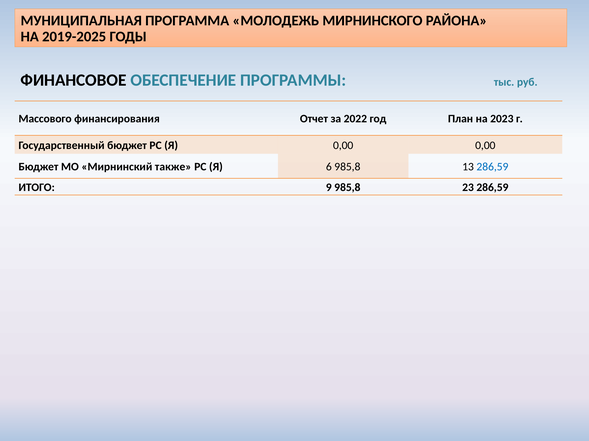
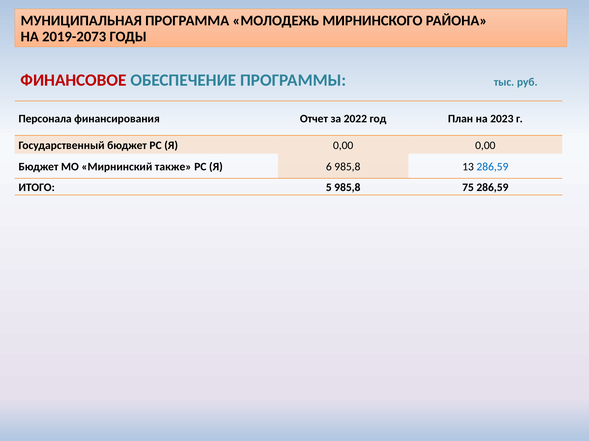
2019-2025: 2019-2025 -> 2019-2073
ФИНАНСОВОЕ colour: black -> red
Массового: Массового -> Персонала
9: 9 -> 5
23: 23 -> 75
